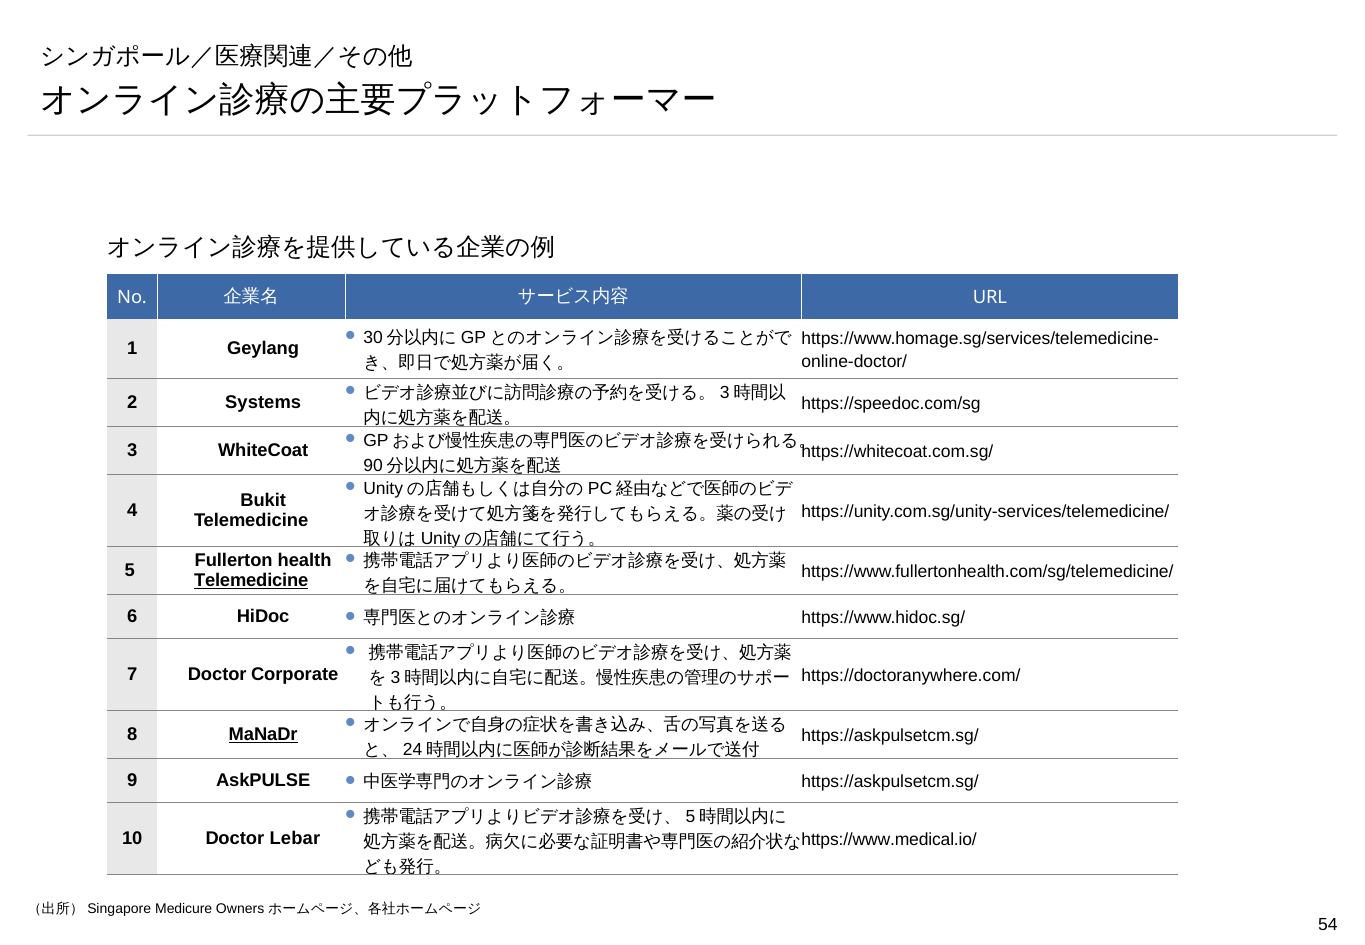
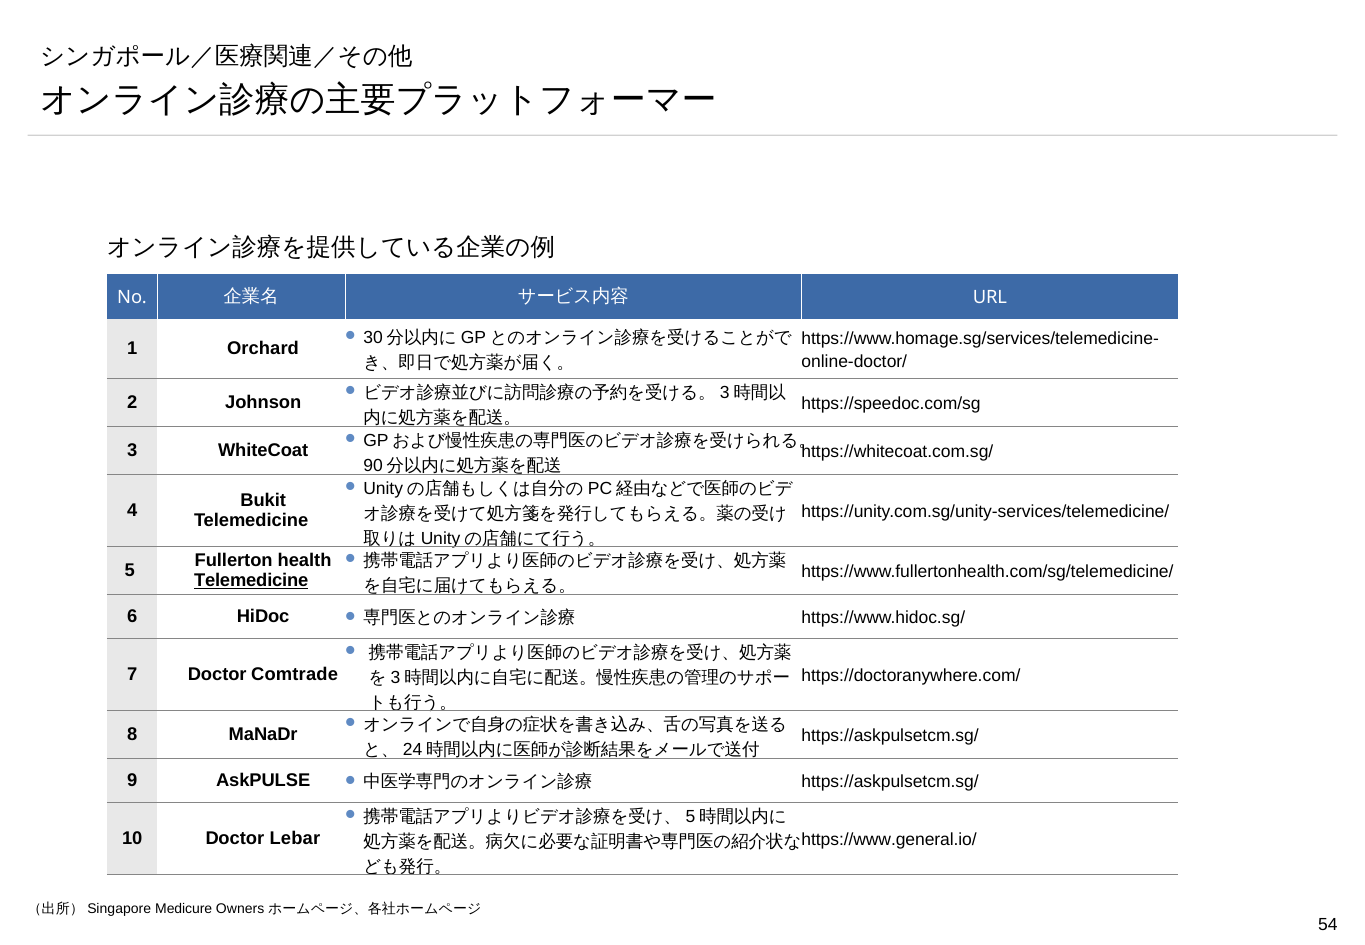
Geylang: Geylang -> Orchard
Systems: Systems -> Johnson
Corporate: Corporate -> Comtrade
MaNaDr underline: present -> none
https://www.medical.io/: https://www.medical.io/ -> https://www.general.io/
